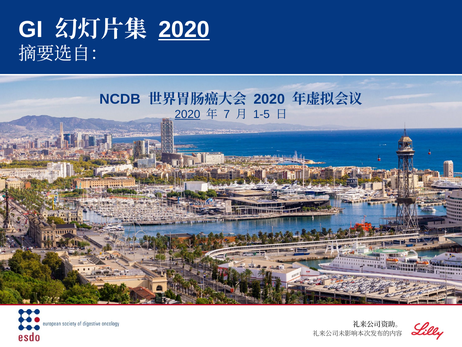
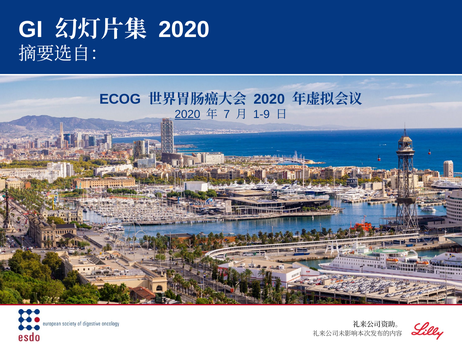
2020 at (184, 30) underline: present -> none
NCDB: NCDB -> ECOG
1-5: 1-5 -> 1-9
